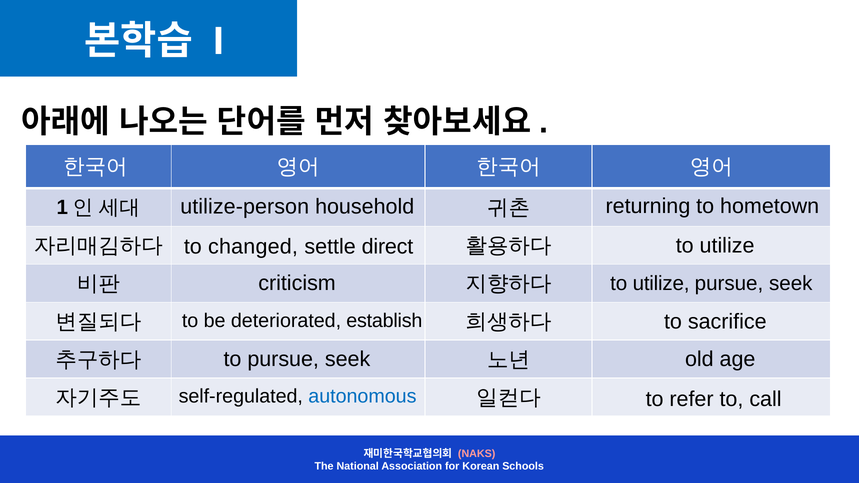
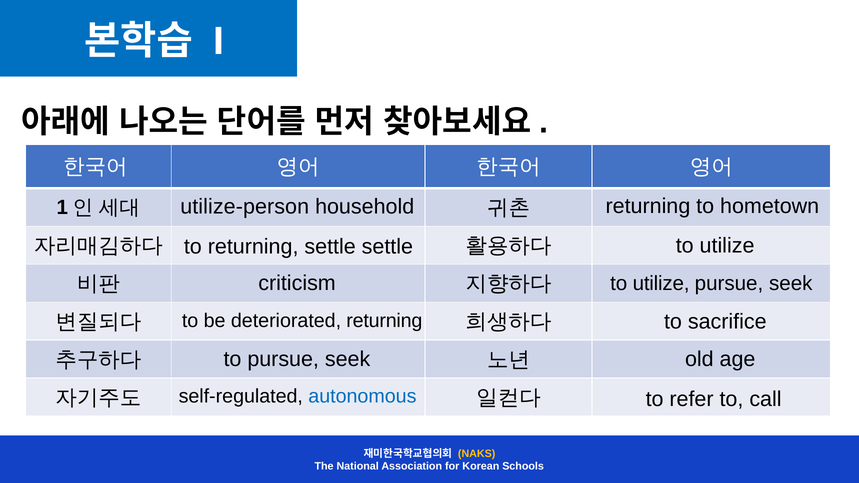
to changed: changed -> returning
settle direct: direct -> settle
deteriorated establish: establish -> returning
NAKS colour: pink -> yellow
